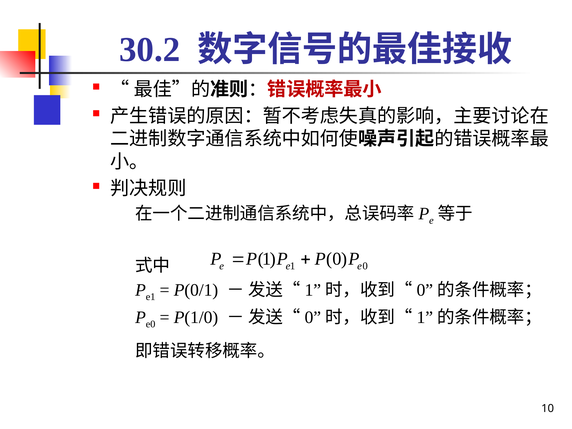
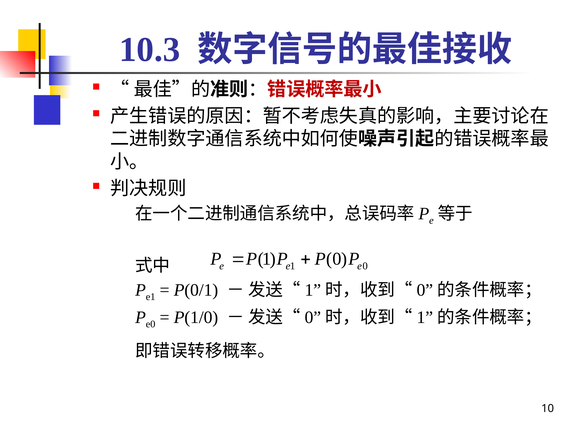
30.2: 30.2 -> 10.3
